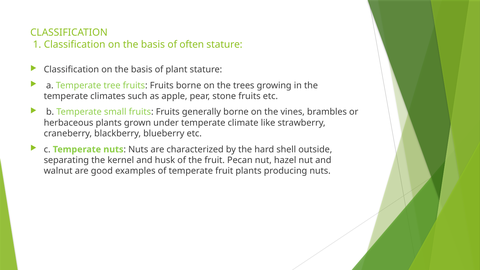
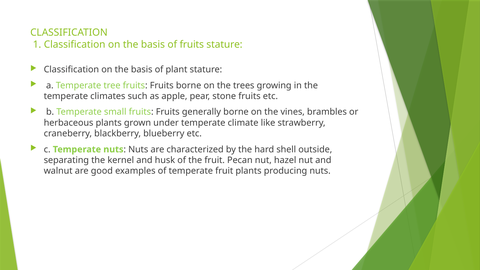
of often: often -> fruits
